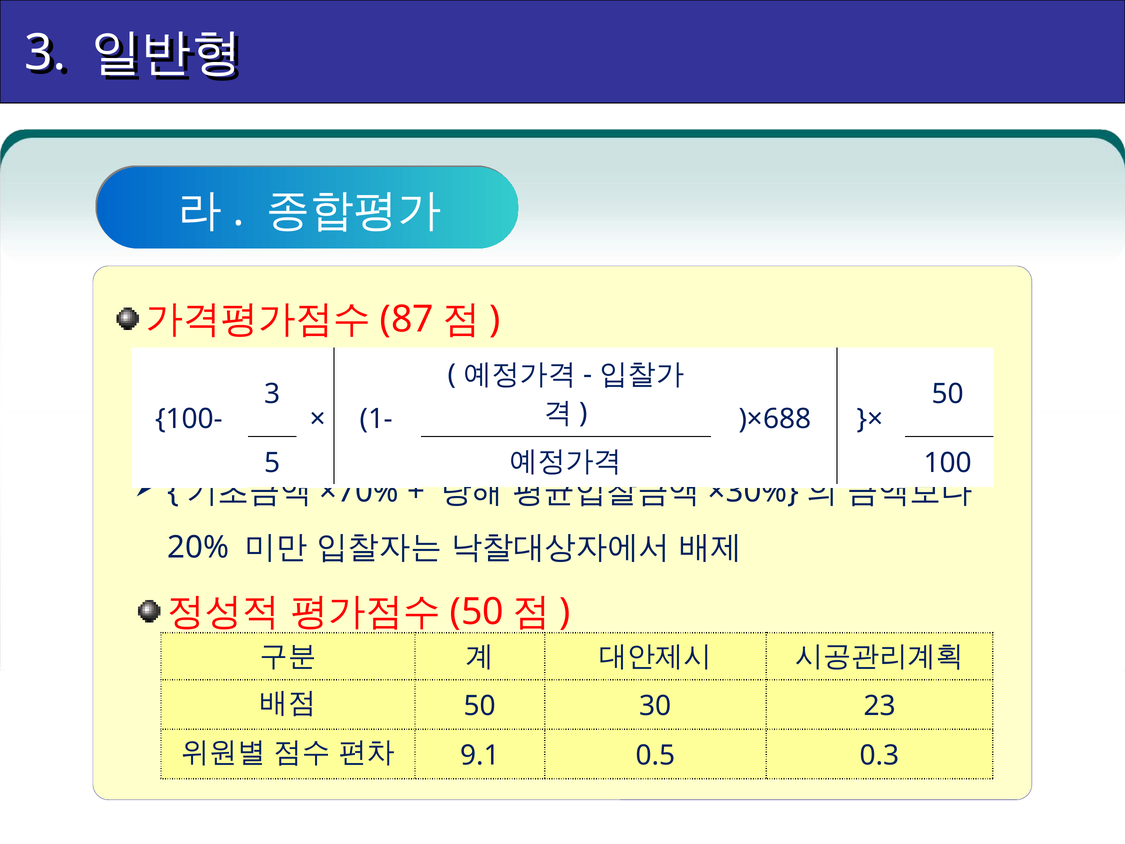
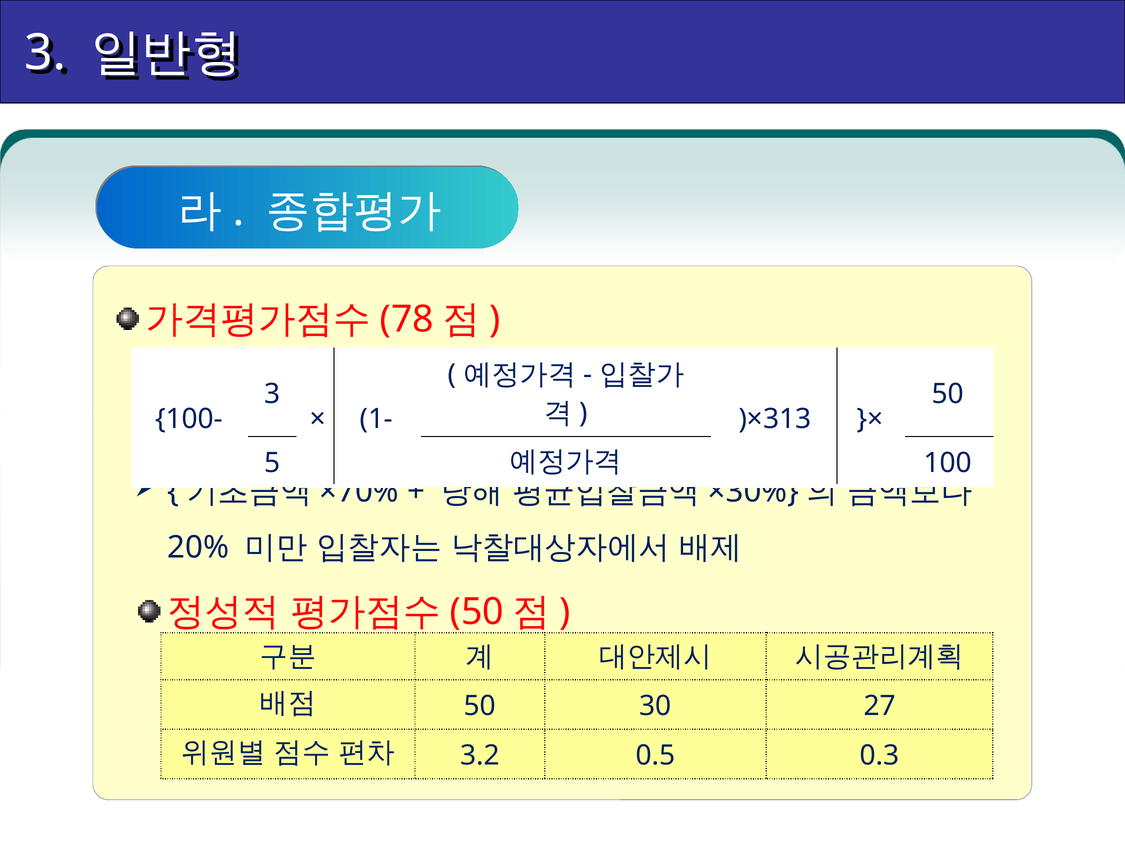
87: 87 -> 78
)×688: )×688 -> )×313
23: 23 -> 27
9.1: 9.1 -> 3.2
